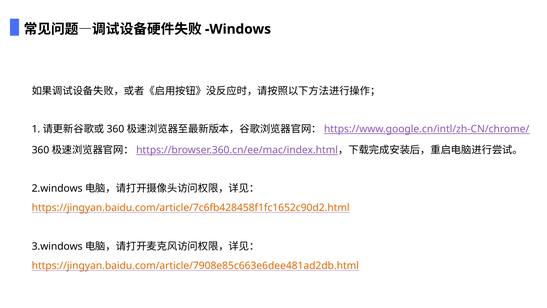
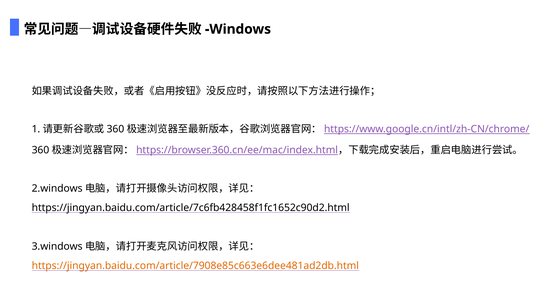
https://jingyan.baidu.com/article/7c6fb428458f1fc1652c90d2.html colour: orange -> black
